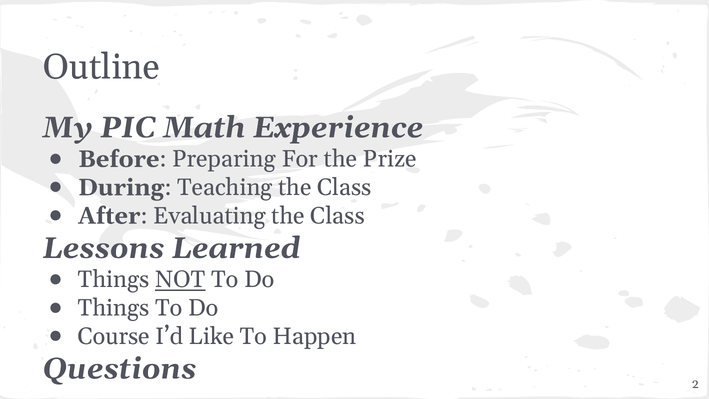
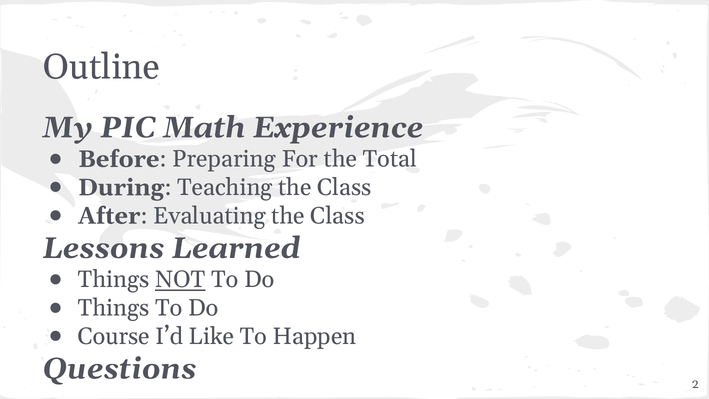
Prize: Prize -> Total
